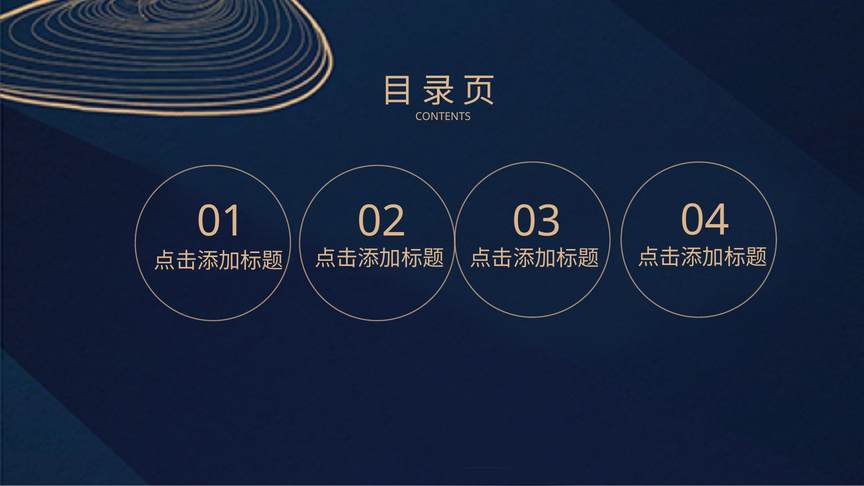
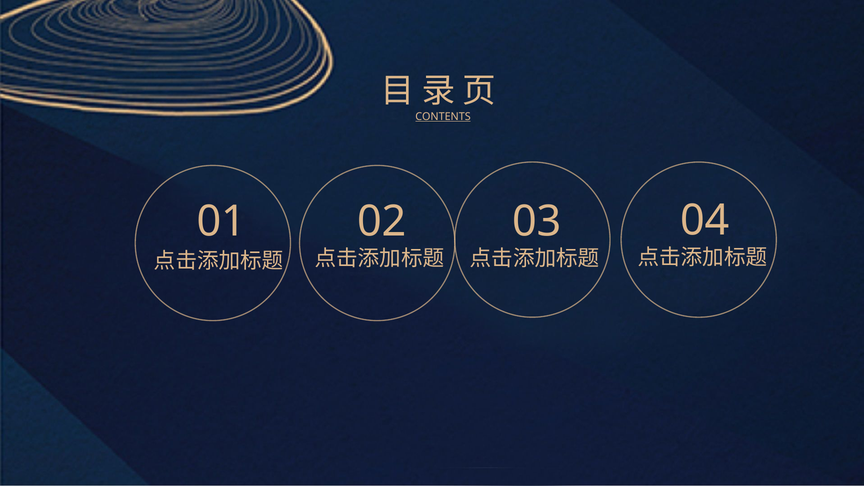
CONTENTS underline: none -> present
